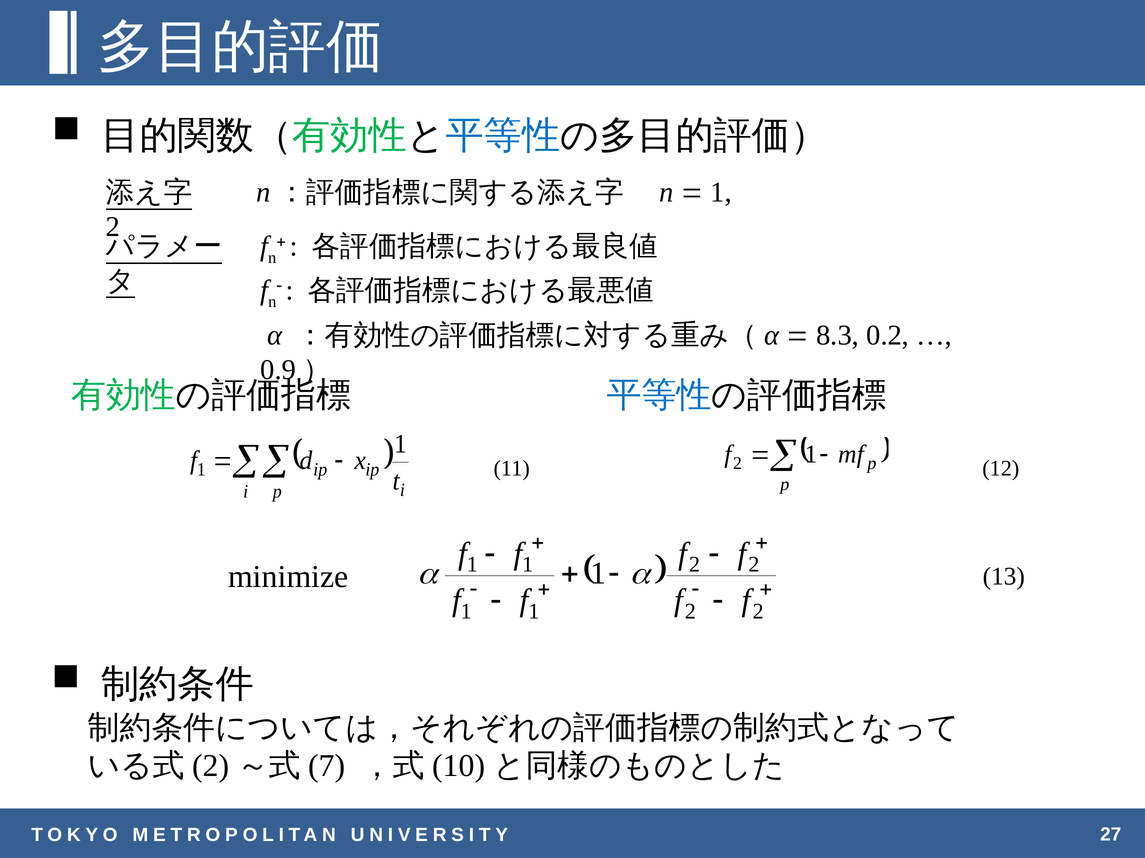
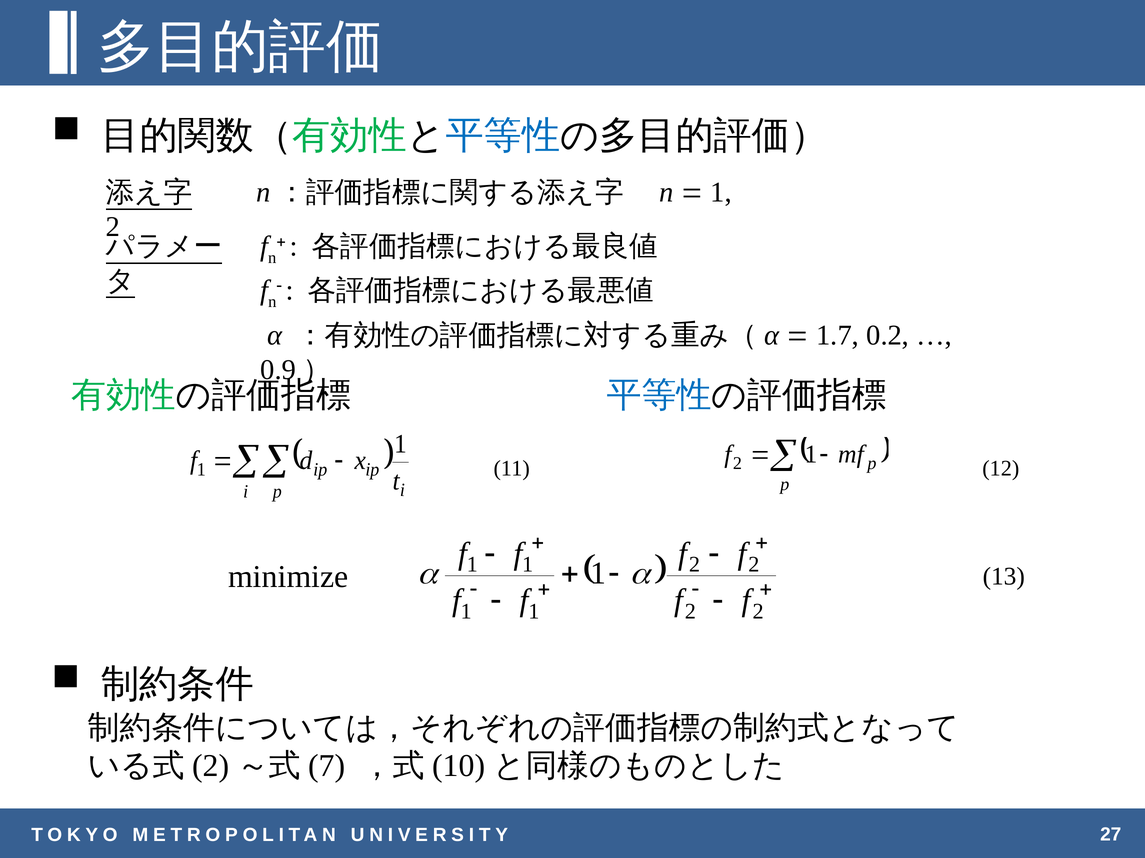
8.3: 8.3 -> 1.7
